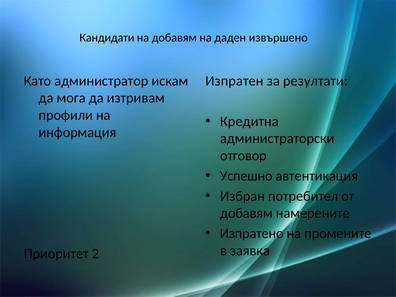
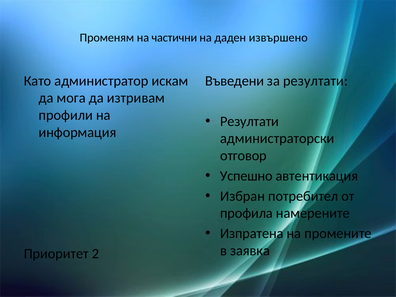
Кандидати: Кандидати -> Променям
на добавям: добавям -> частични
Изпратен: Изпратен -> Въведени
Кредитна at (249, 121): Кредитна -> Резултати
добавям at (246, 213): добавям -> профила
Изпратено: Изпратено -> Изпратена
